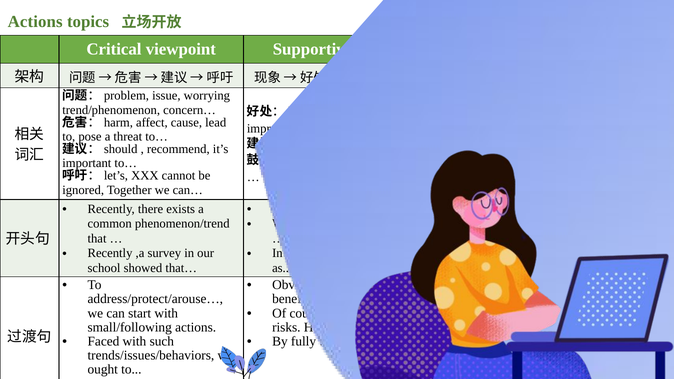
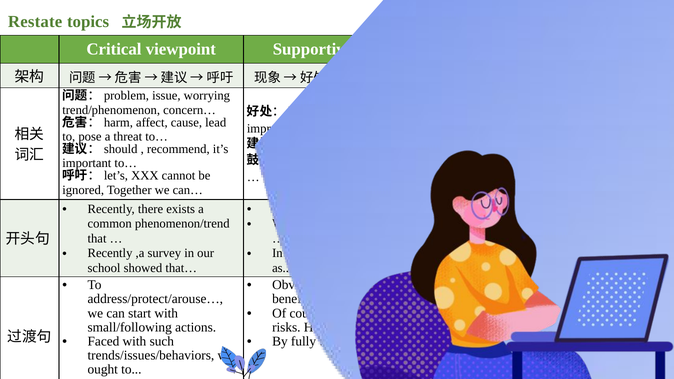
Actions at (35, 22): Actions -> Restate
